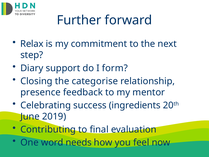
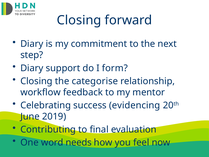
Further at (79, 20): Further -> Closing
Relax at (32, 44): Relax -> Diary
presence: presence -> workflow
ingredients: ingredients -> evidencing
